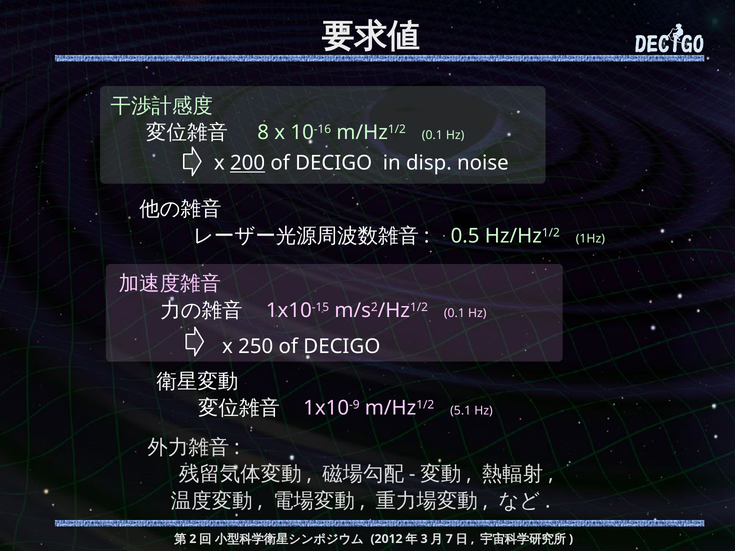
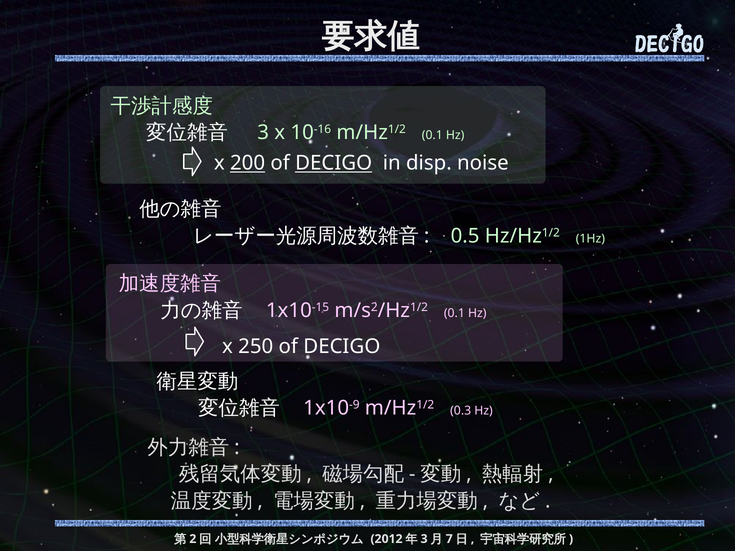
8 at (263, 133): 8 -> 3
DECIGO at (334, 163) underline: none -> present
5.1: 5.1 -> 0.3
